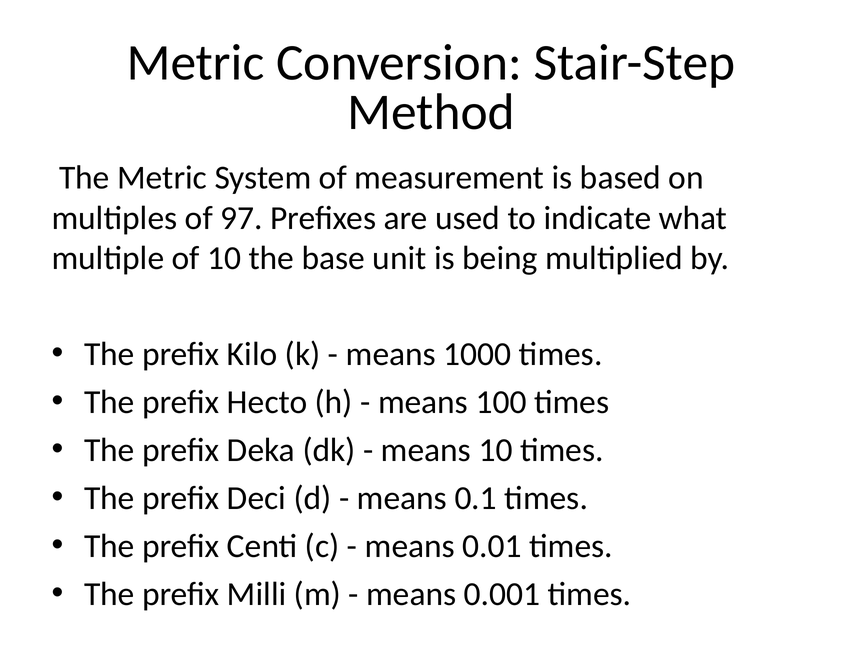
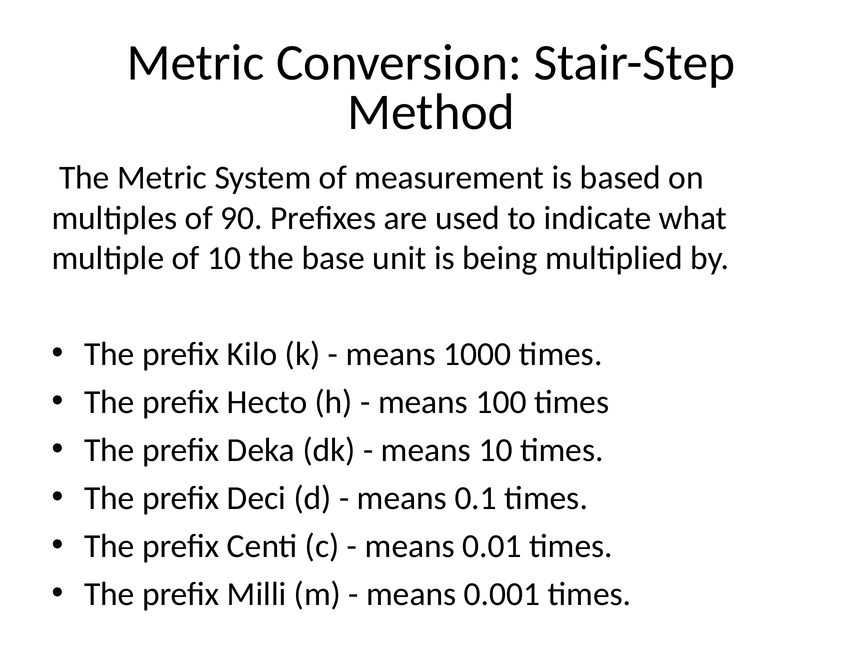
97: 97 -> 90
